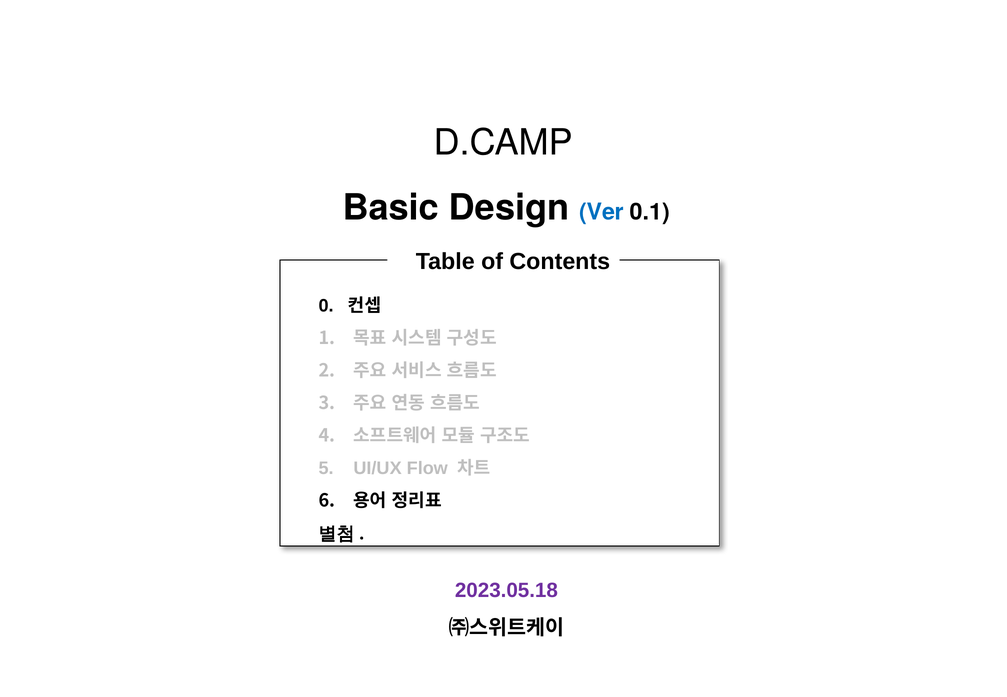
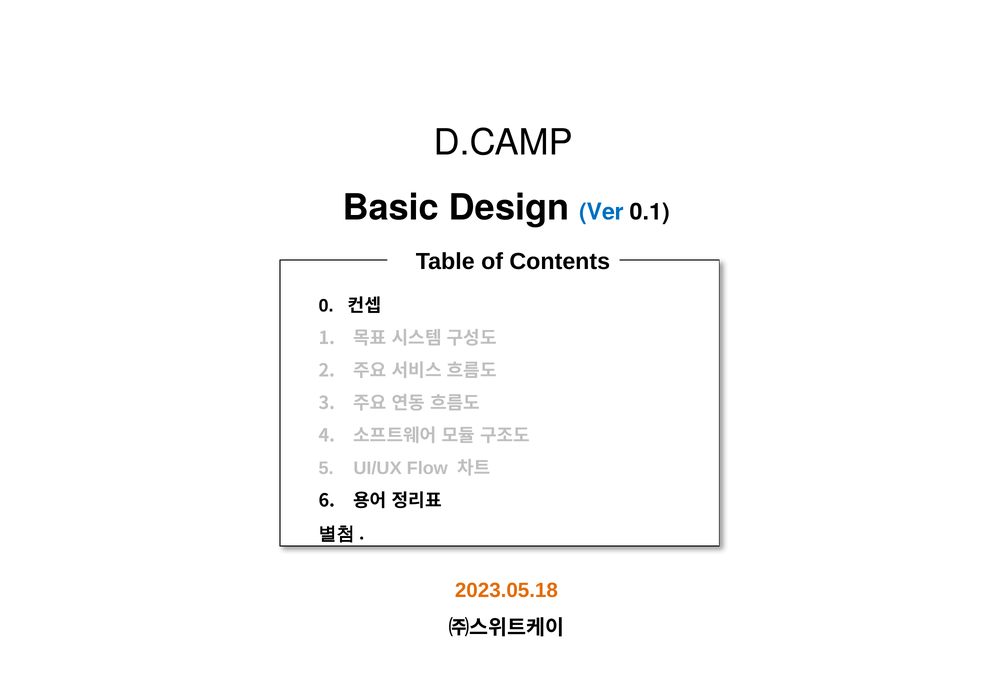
2023.05.18 colour: purple -> orange
